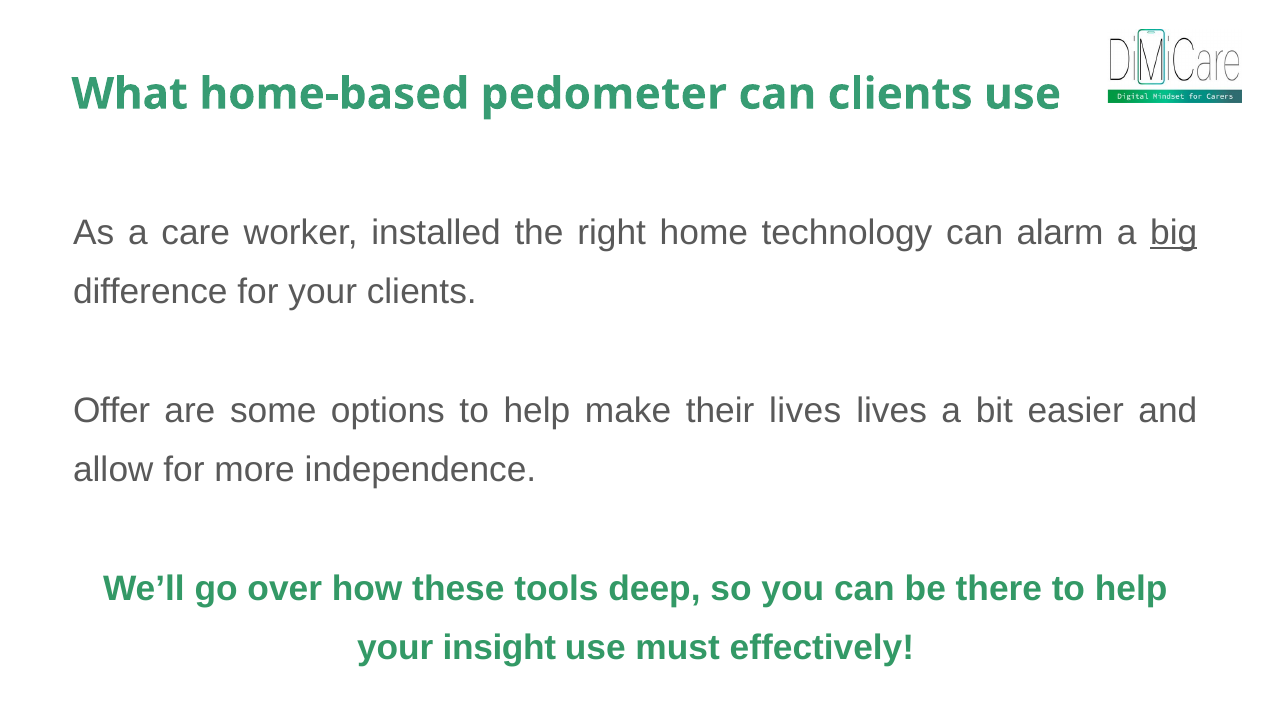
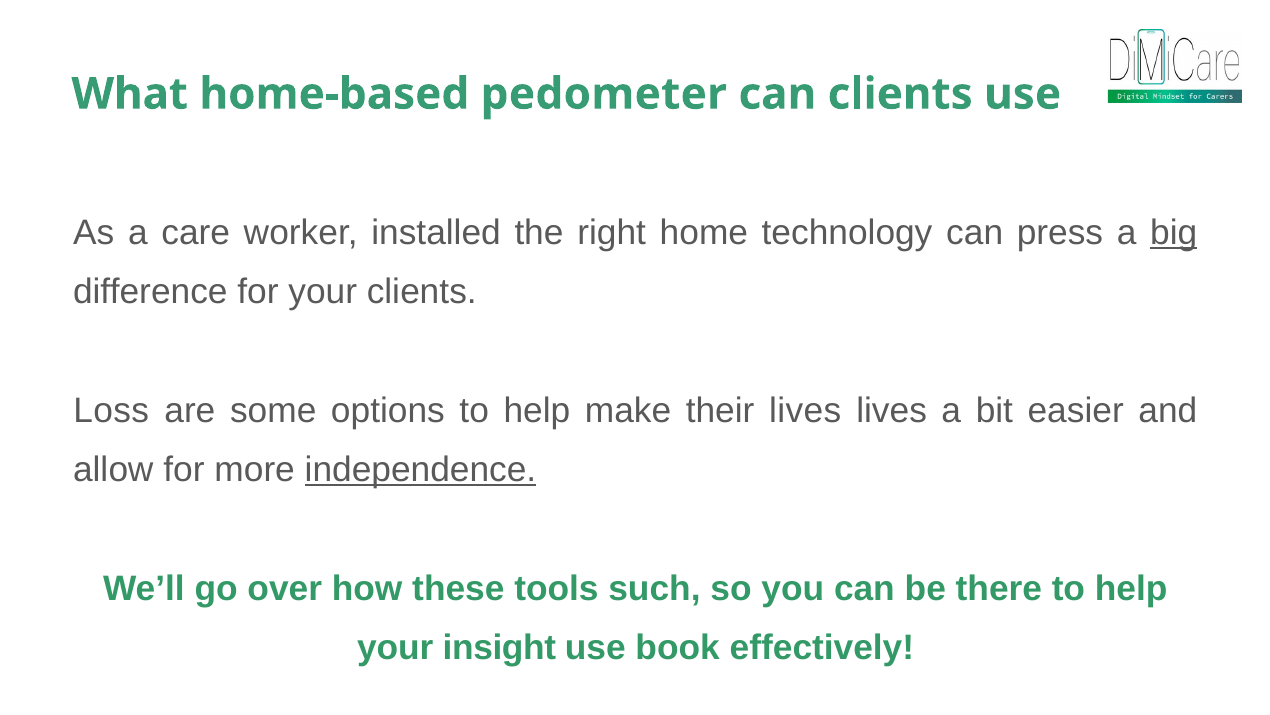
alarm: alarm -> press
Offer: Offer -> Loss
independence underline: none -> present
deep: deep -> such
must: must -> book
